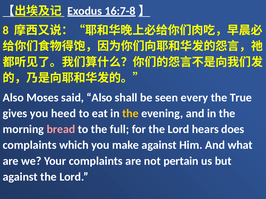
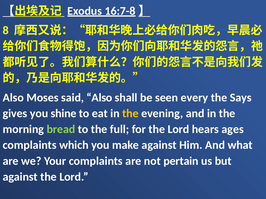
True: True -> Says
heed: heed -> shine
bread colour: pink -> light green
does: does -> ages
